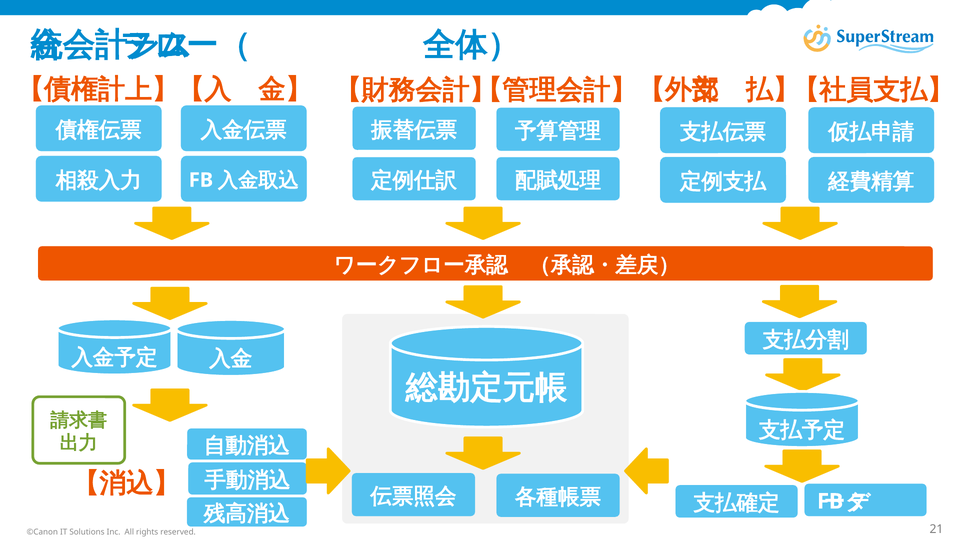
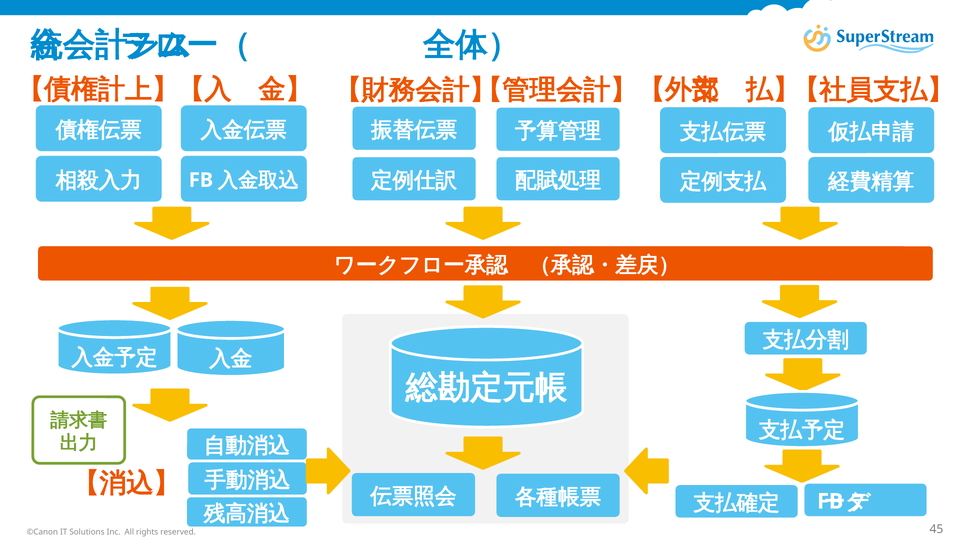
21: 21 -> 45
